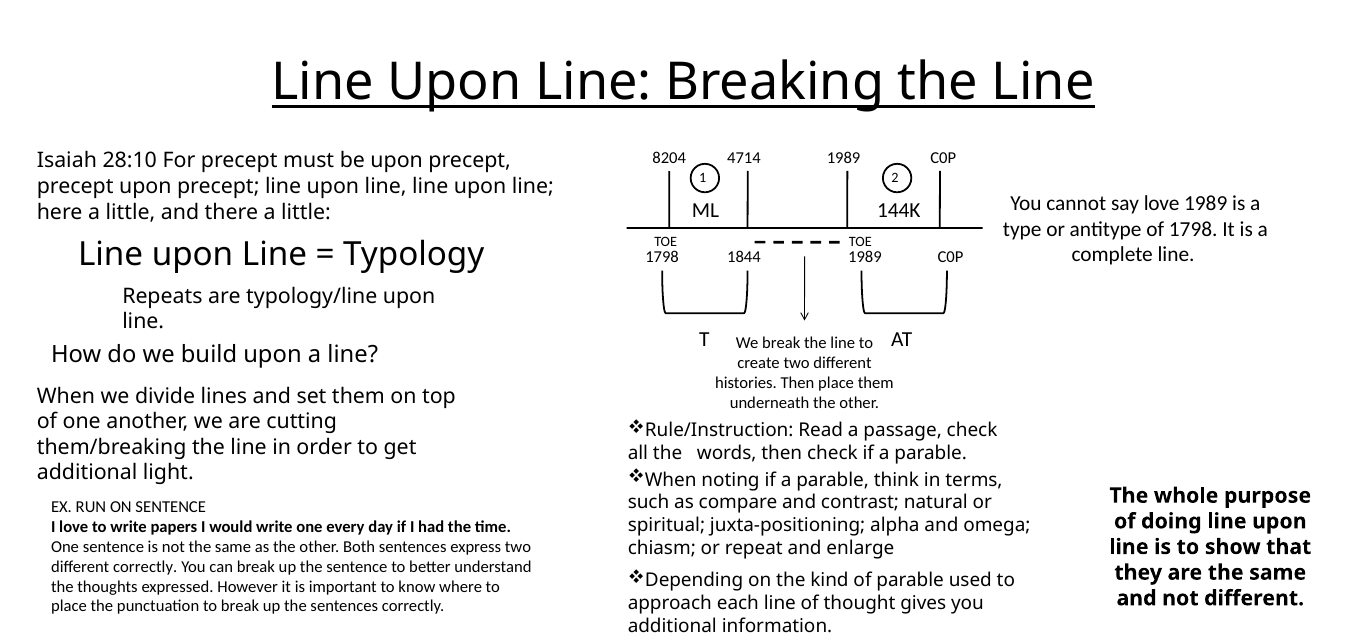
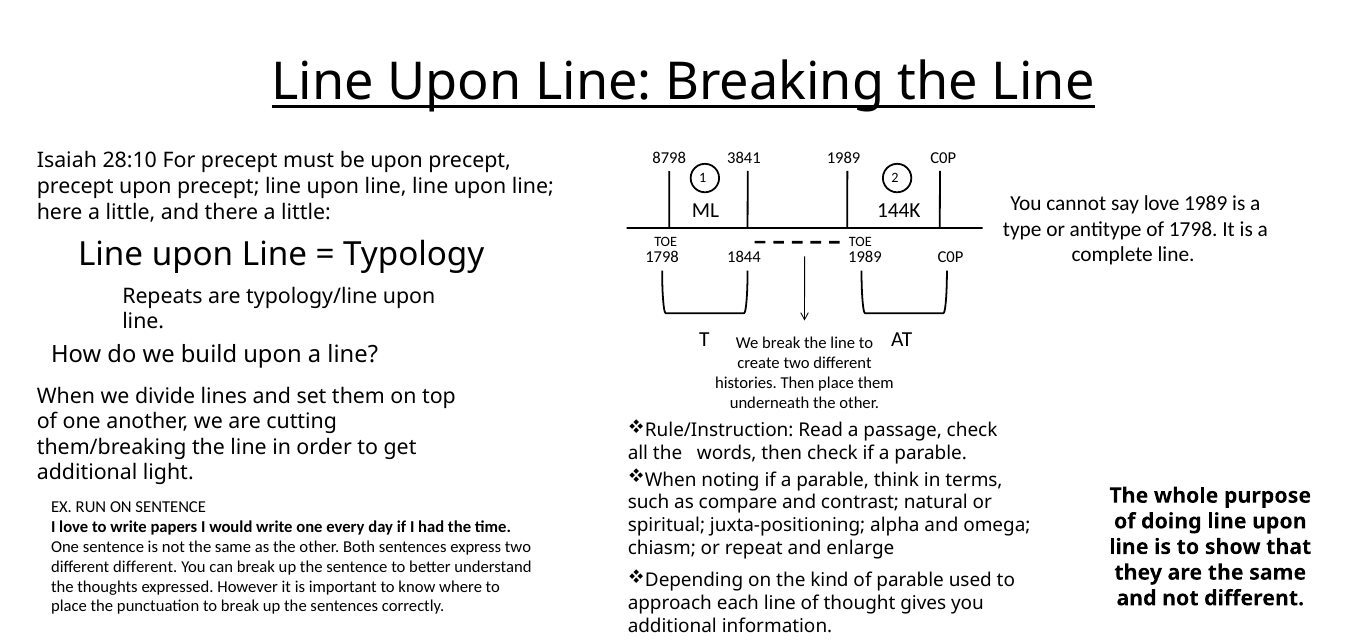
8204: 8204 -> 8798
4714: 4714 -> 3841
different correctly: correctly -> different
